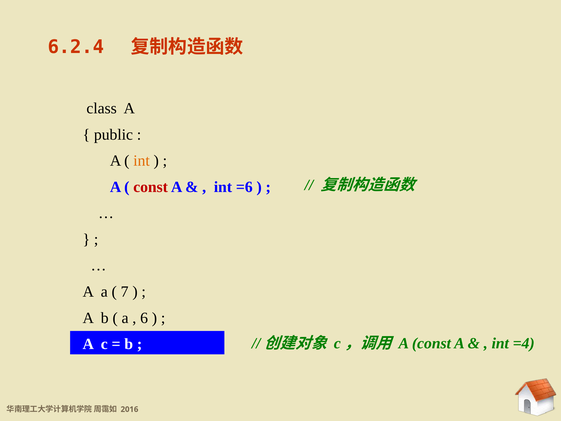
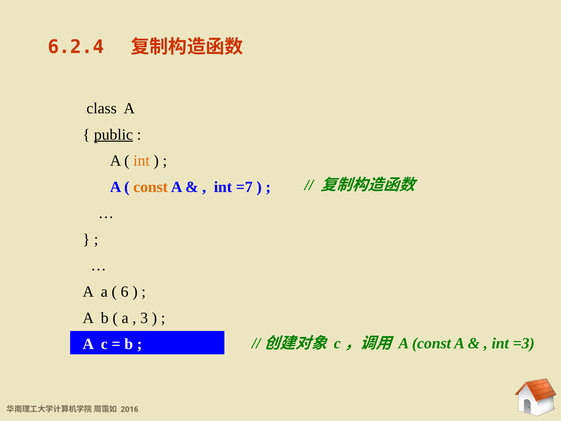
public underline: none -> present
const at (151, 187) colour: red -> orange
=6: =6 -> =7
7: 7 -> 6
6: 6 -> 3
=4: =4 -> =3
